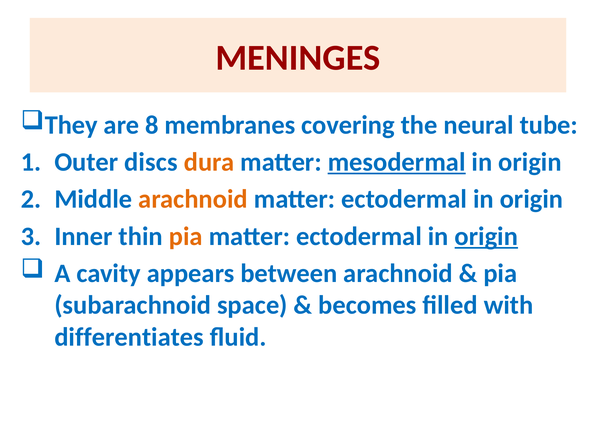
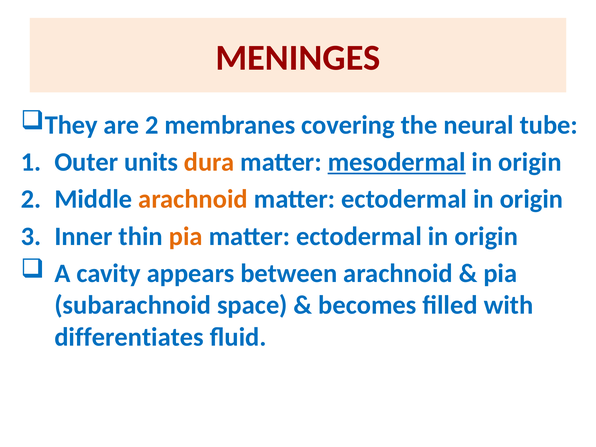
are 8: 8 -> 2
discs: discs -> units
origin at (486, 236) underline: present -> none
